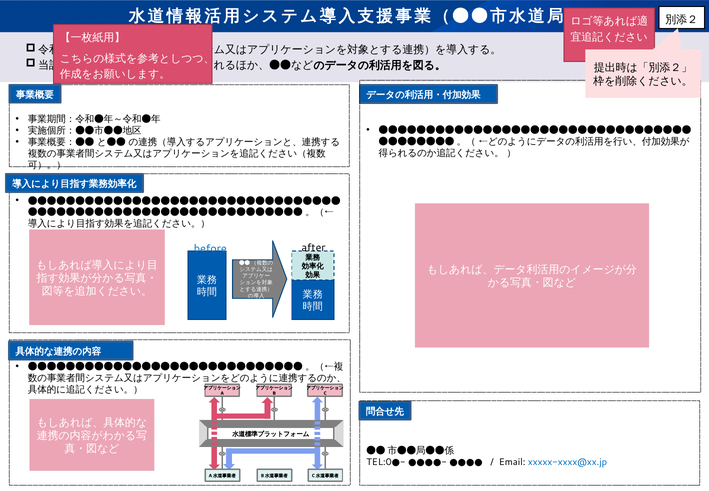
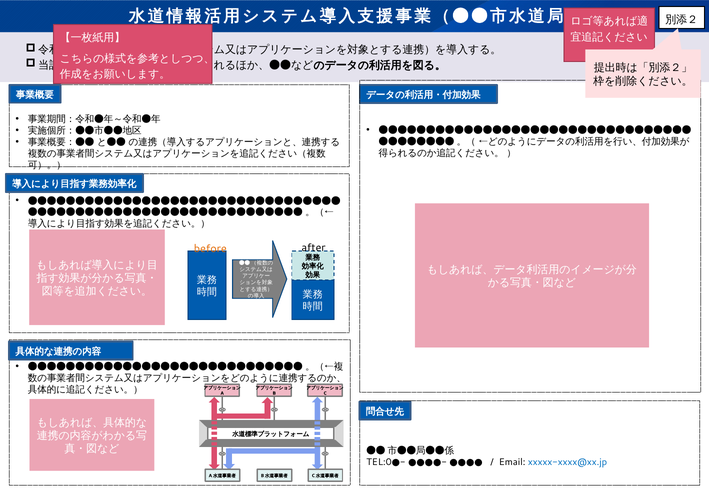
before colour: blue -> orange
